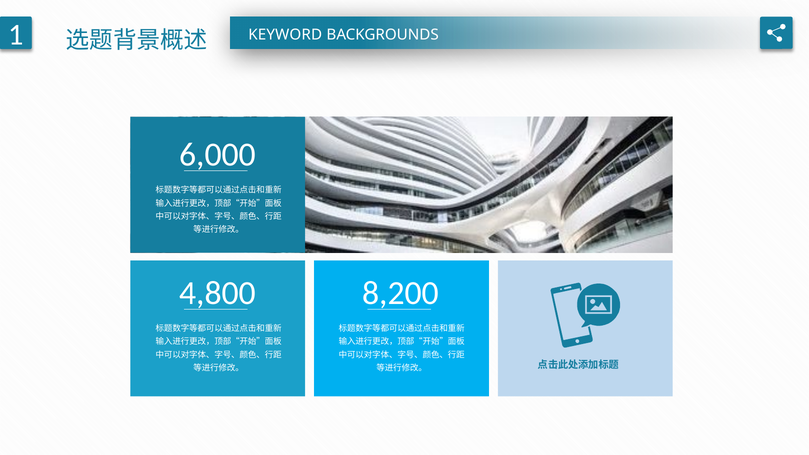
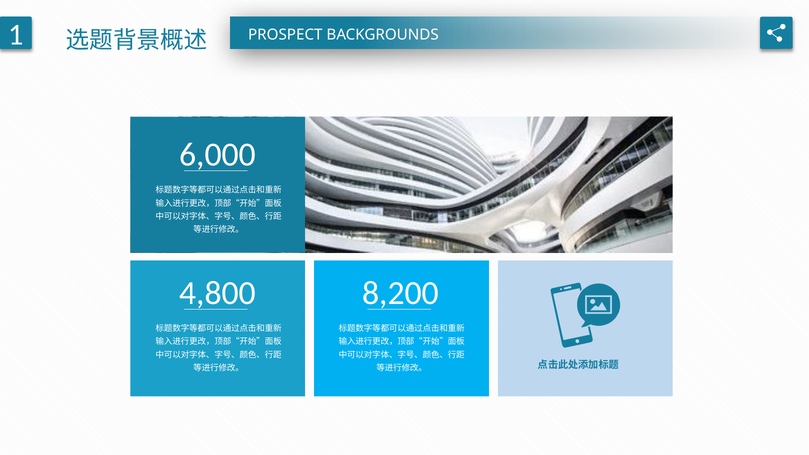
KEYWORD: KEYWORD -> PROSPECT
